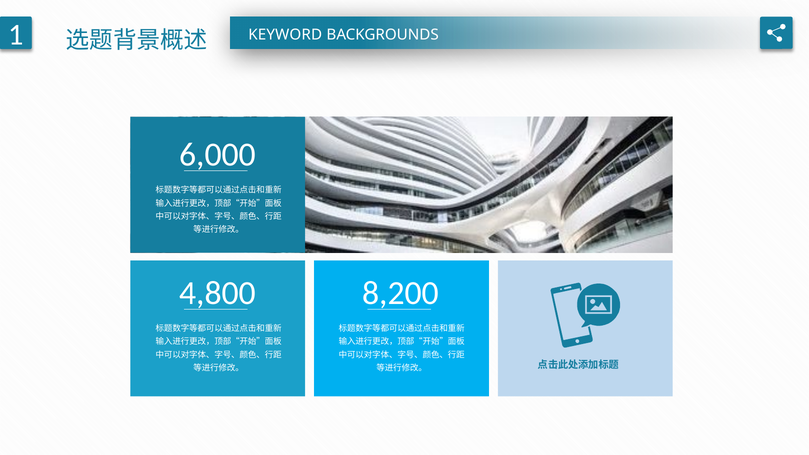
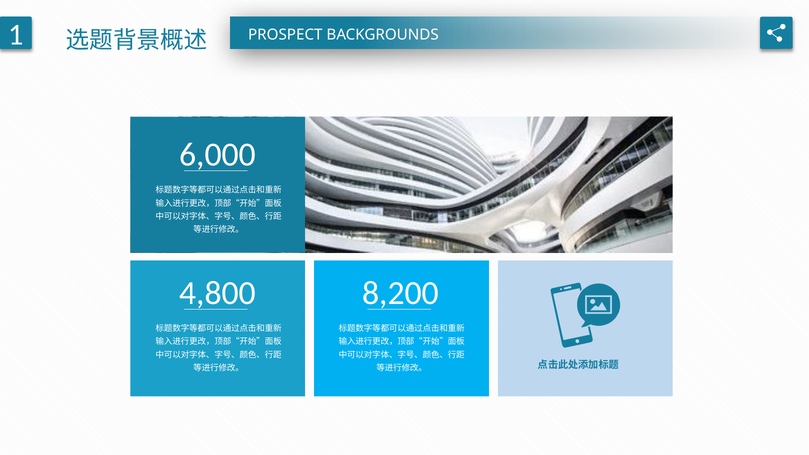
KEYWORD: KEYWORD -> PROSPECT
